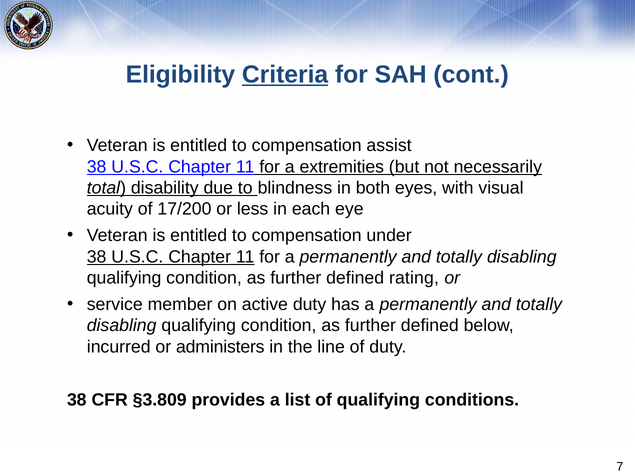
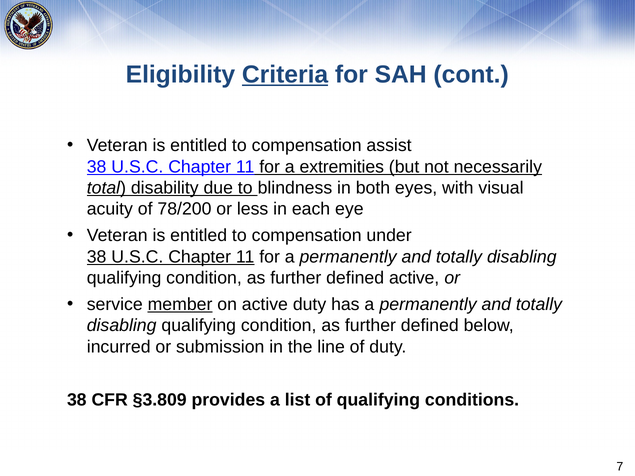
17/200: 17/200 -> 78/200
defined rating: rating -> active
member underline: none -> present
administers: administers -> submission
